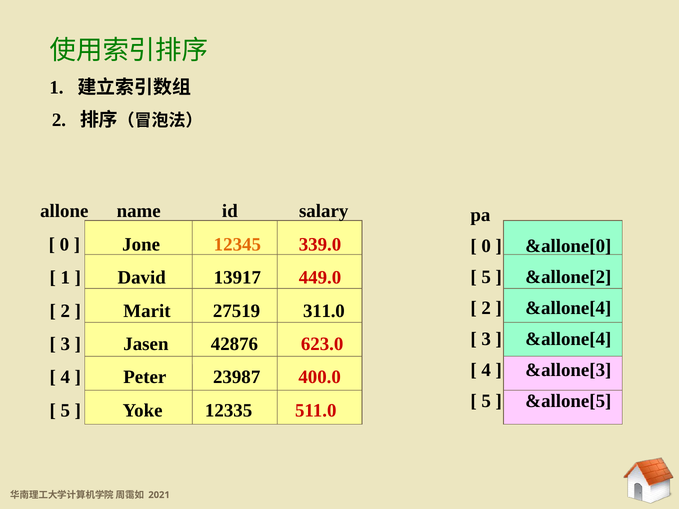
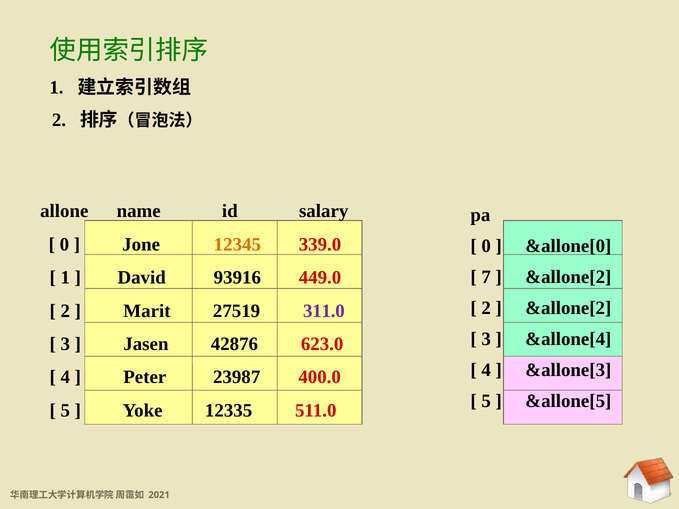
5 at (486, 277): 5 -> 7
13917: 13917 -> 93916
&allone[4 at (568, 308): &allone[4 -> &allone[2
311.0 colour: black -> purple
